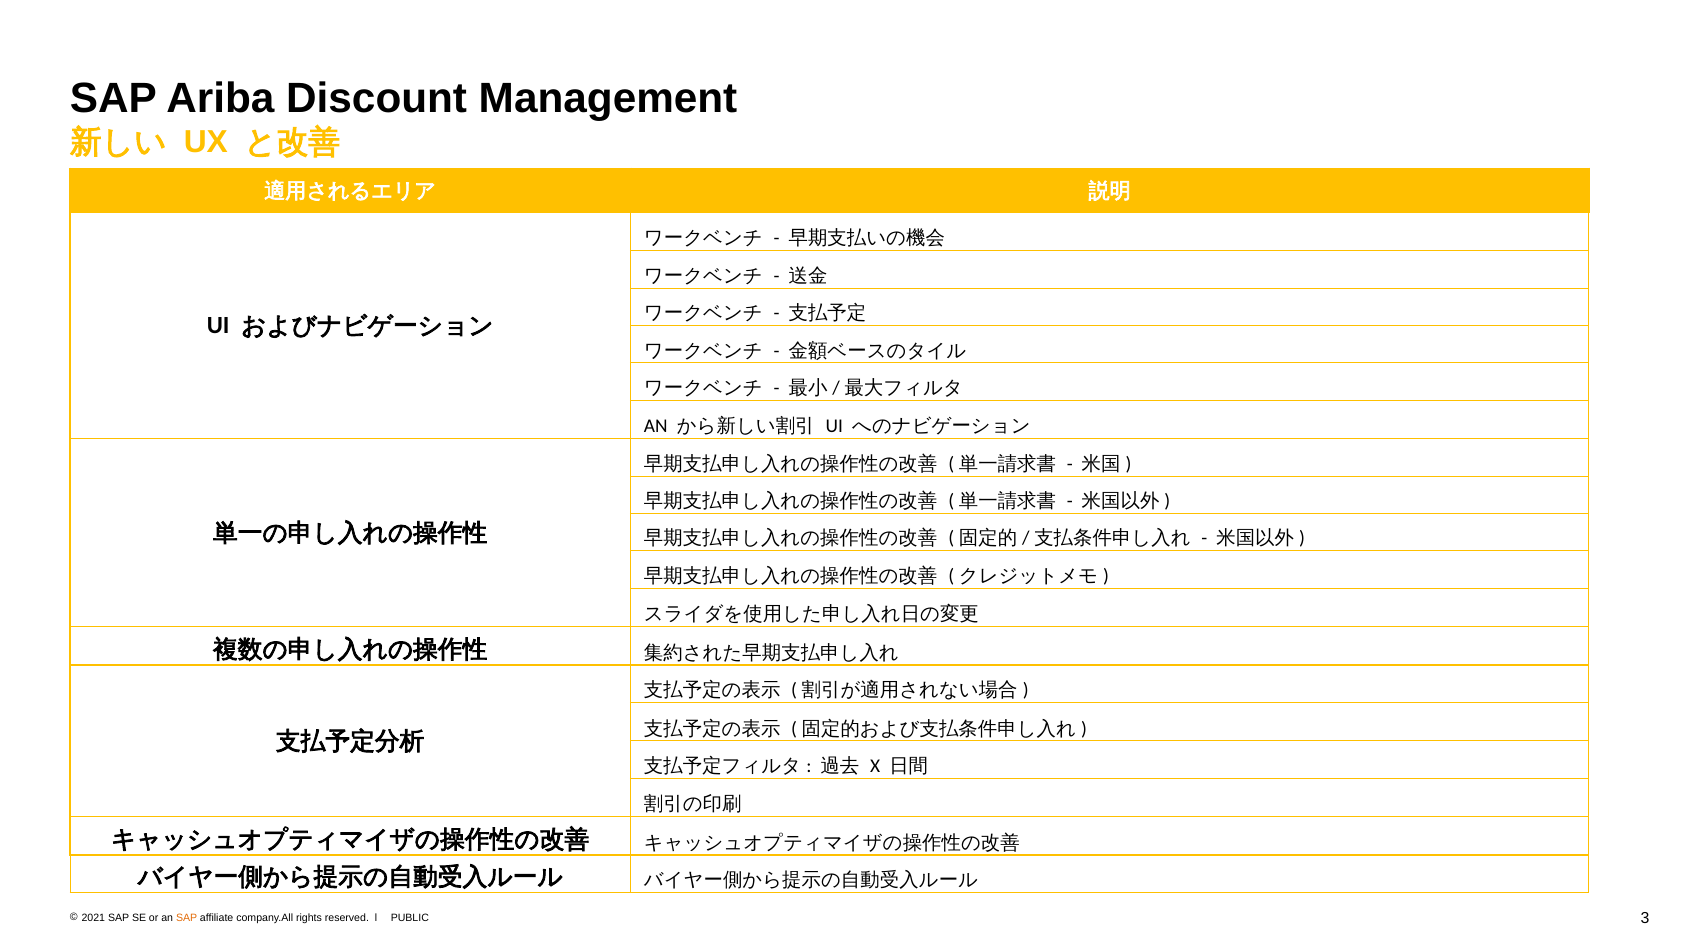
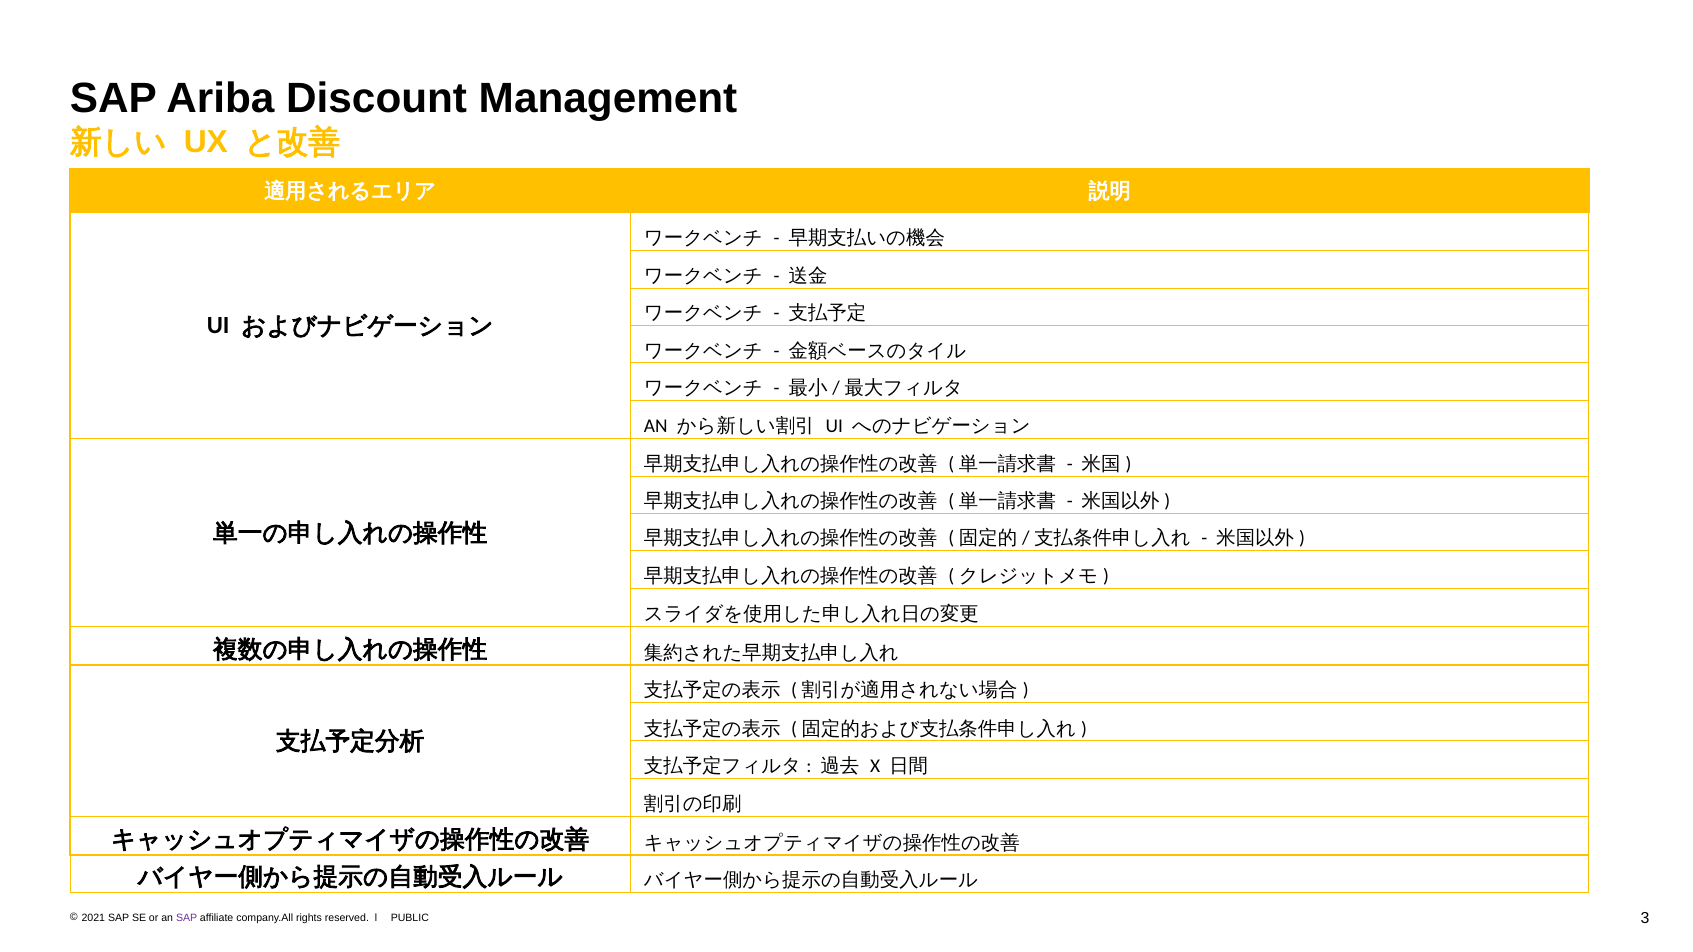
SAP at (187, 918) colour: orange -> purple
